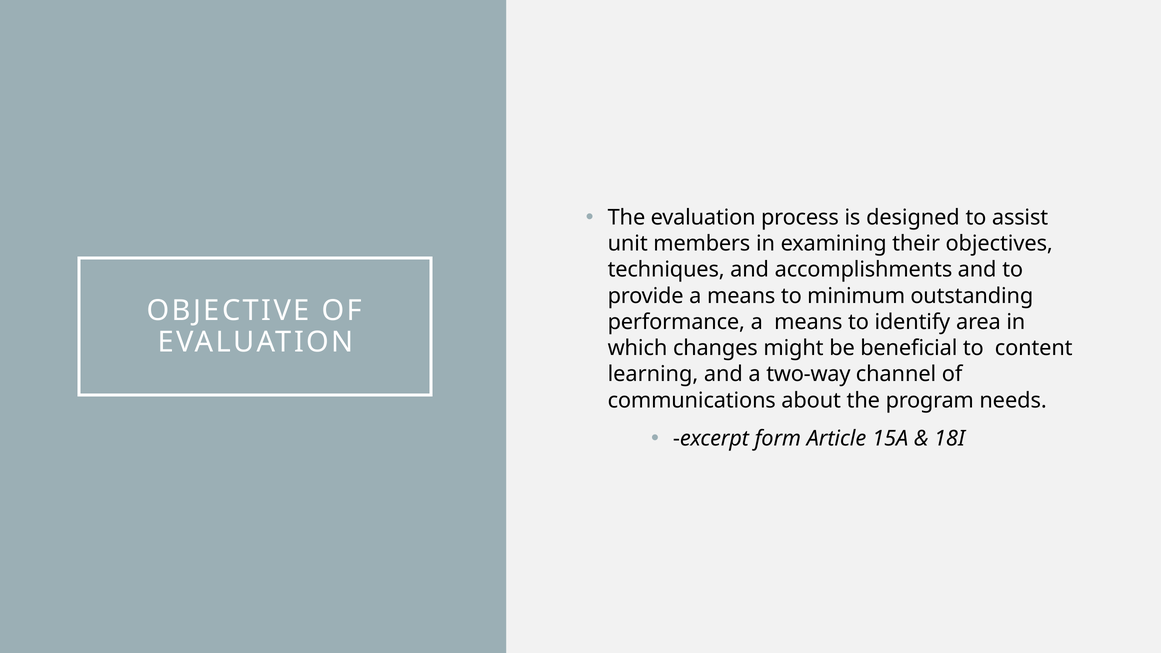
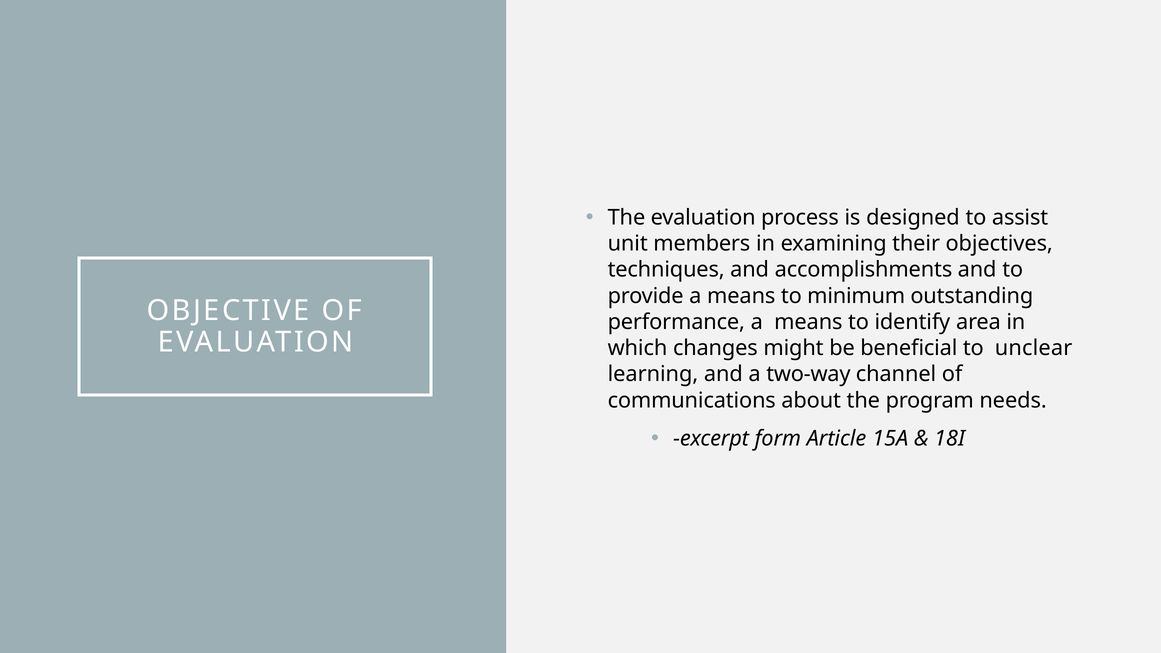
content: content -> unclear
